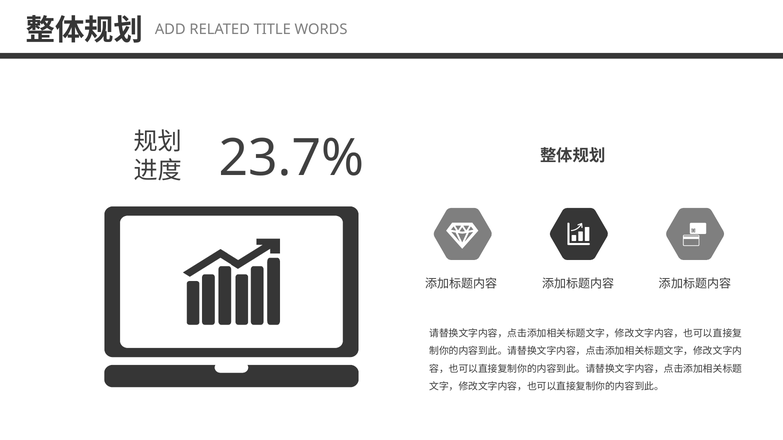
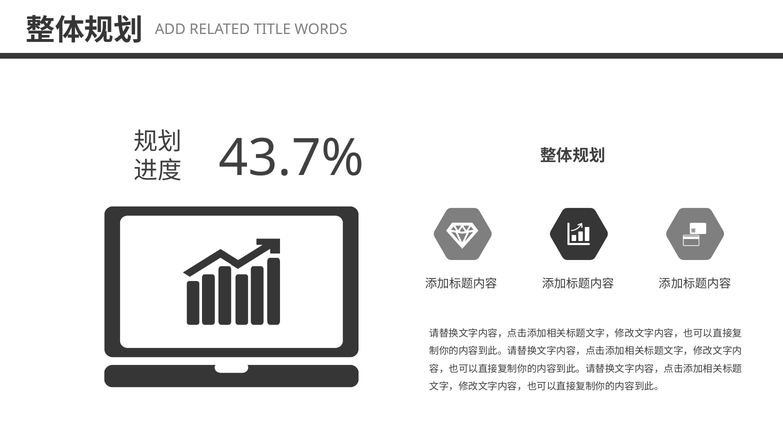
23.7%: 23.7% -> 43.7%
